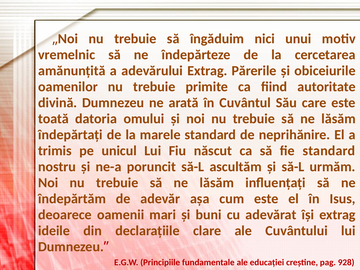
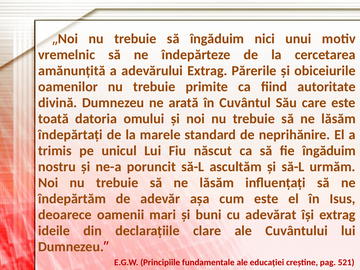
fie standard: standard -> îngăduim
928: 928 -> 521
